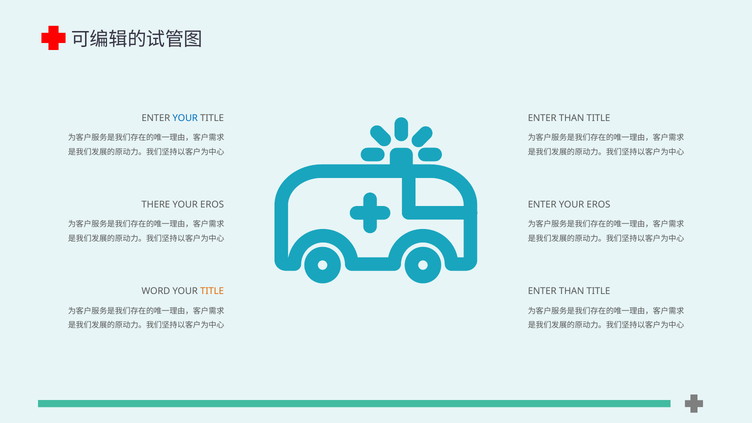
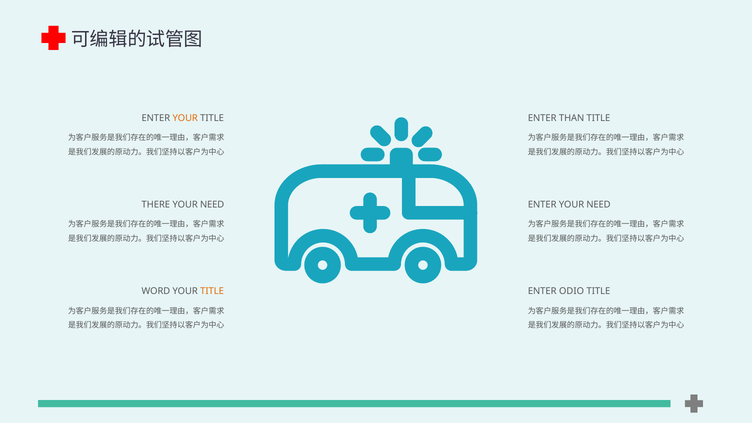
YOUR at (185, 118) colour: blue -> orange
EROS at (212, 205): EROS -> NEED
ENTER YOUR EROS: EROS -> NEED
THAN at (572, 291): THAN -> ODIO
